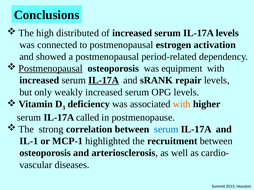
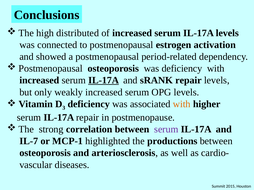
Postmenopausal at (51, 69) underline: present -> none
was equipment: equipment -> deficiency
IL-17A called: called -> repair
serum at (166, 130) colour: blue -> purple
IL-1: IL-1 -> IL-7
recruitment: recruitment -> productions
